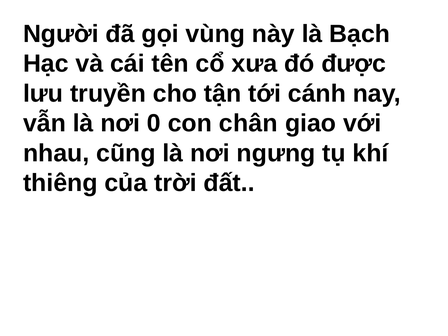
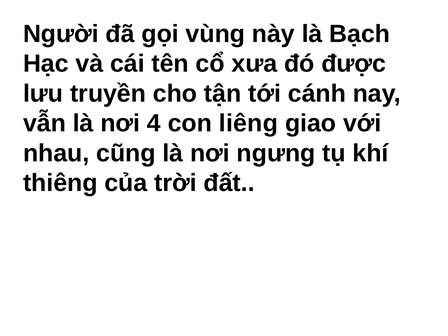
0: 0 -> 4
chân: chân -> liêng
